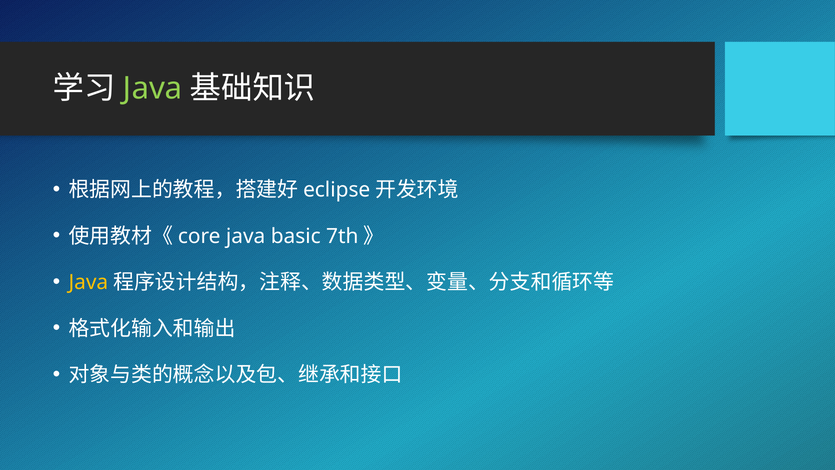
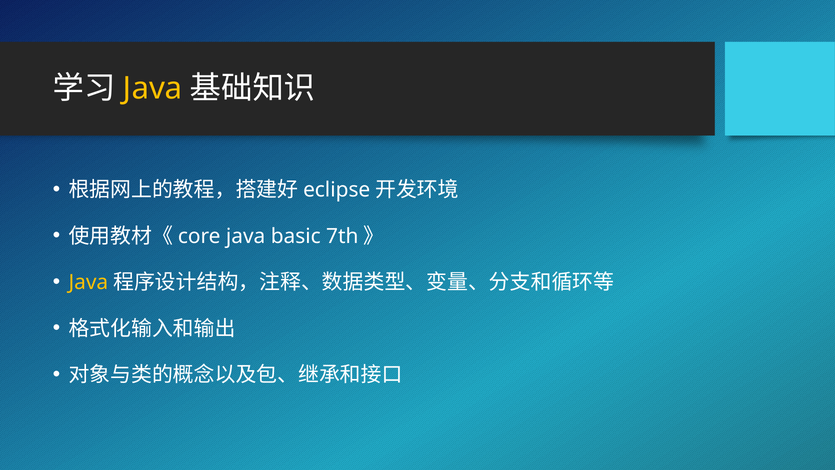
Java at (153, 88) colour: light green -> yellow
